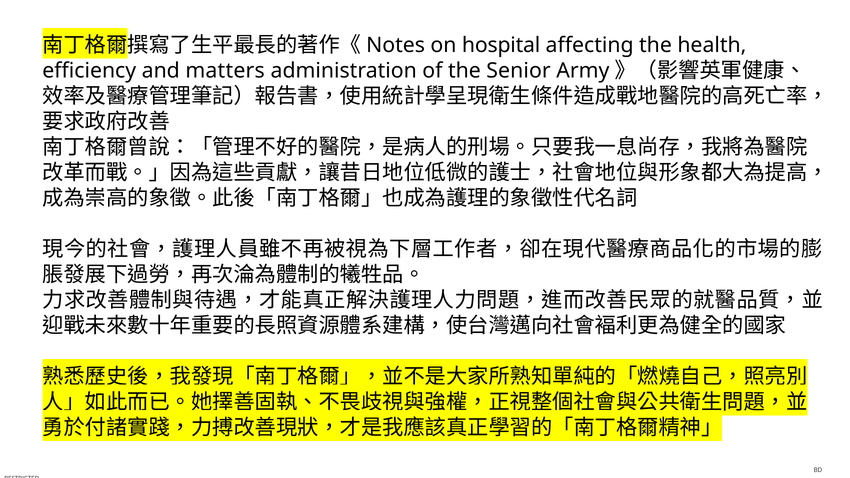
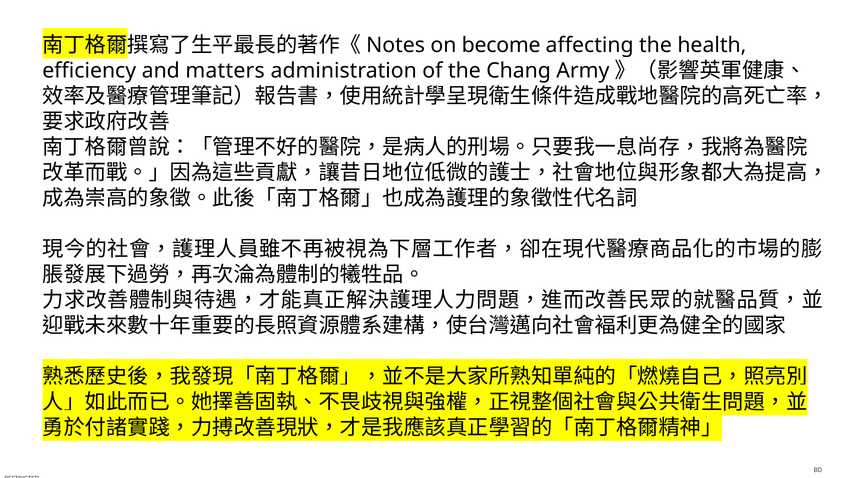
hospital: hospital -> become
Senior: Senior -> Chang
